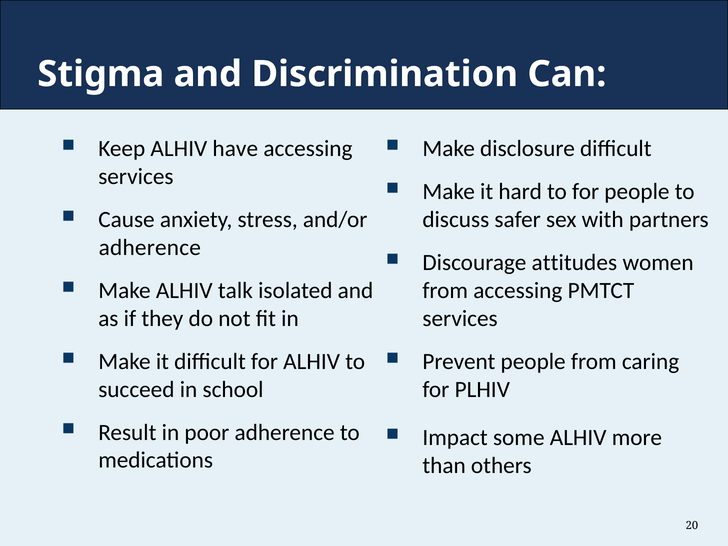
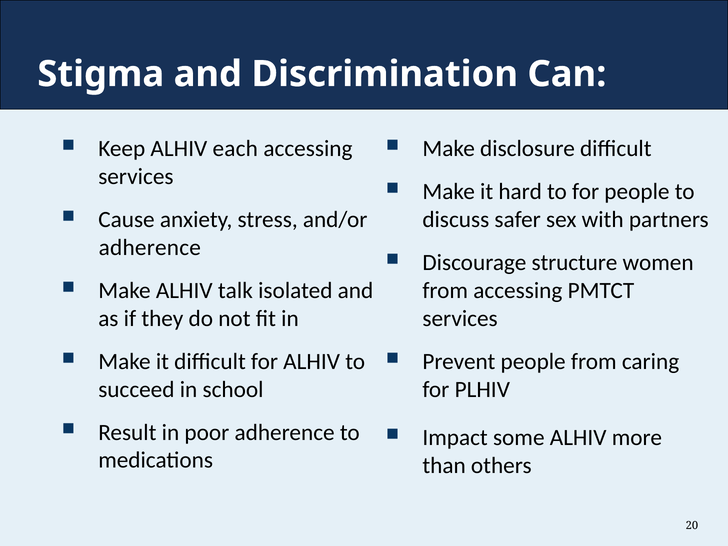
have: have -> each
attitudes: attitudes -> structure
